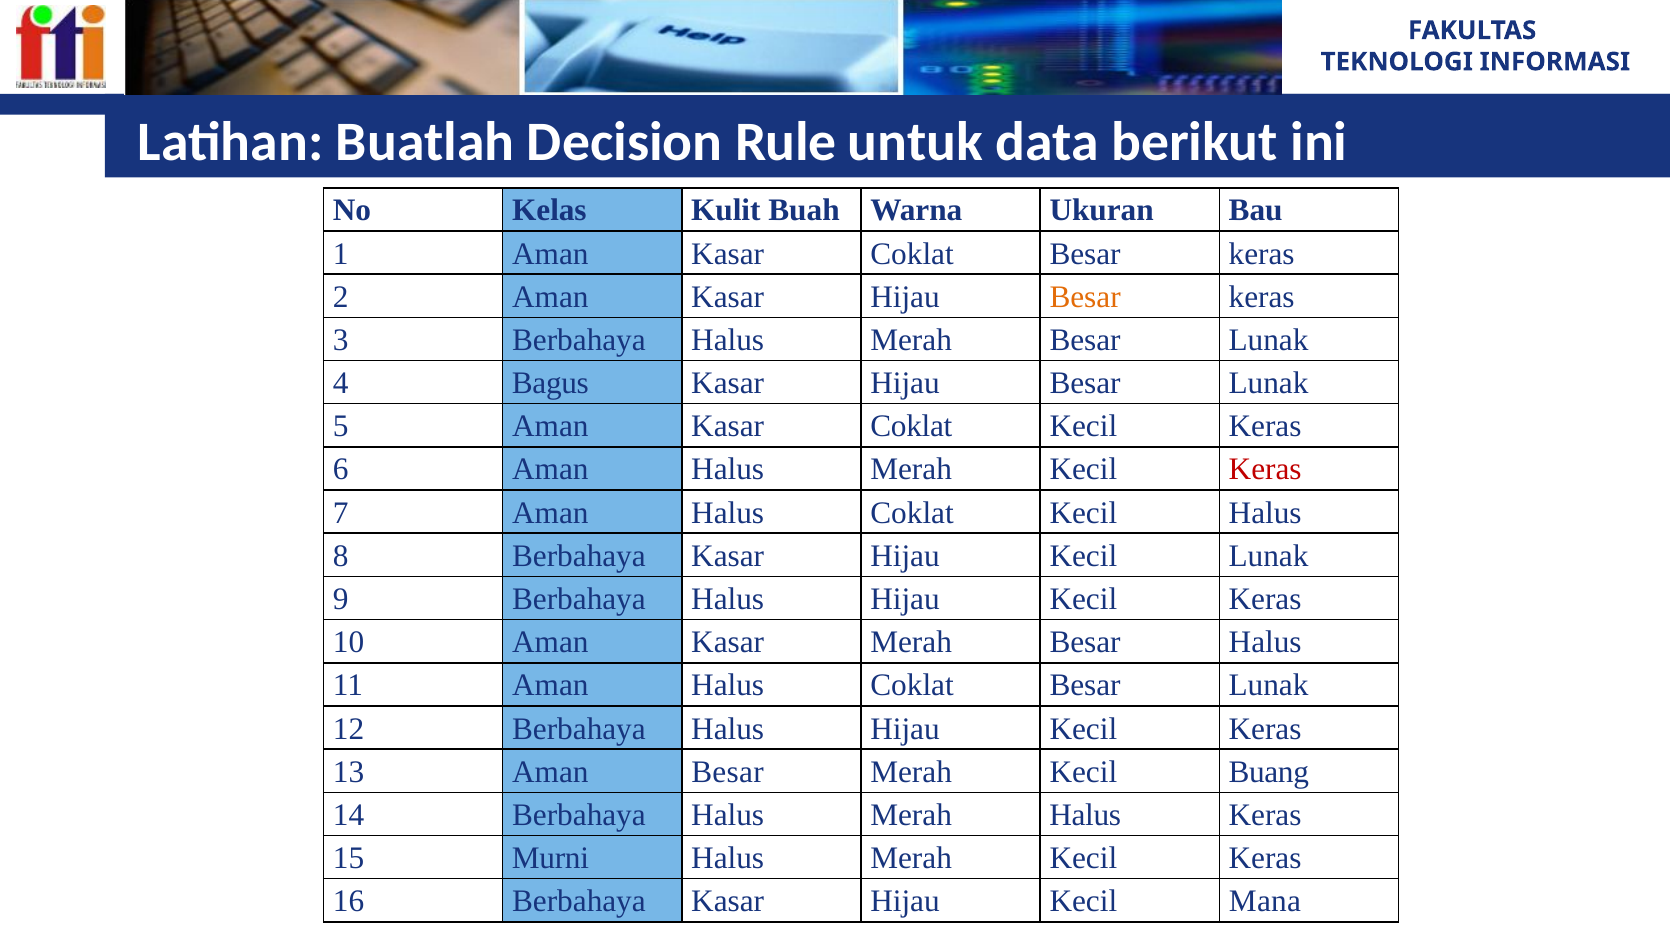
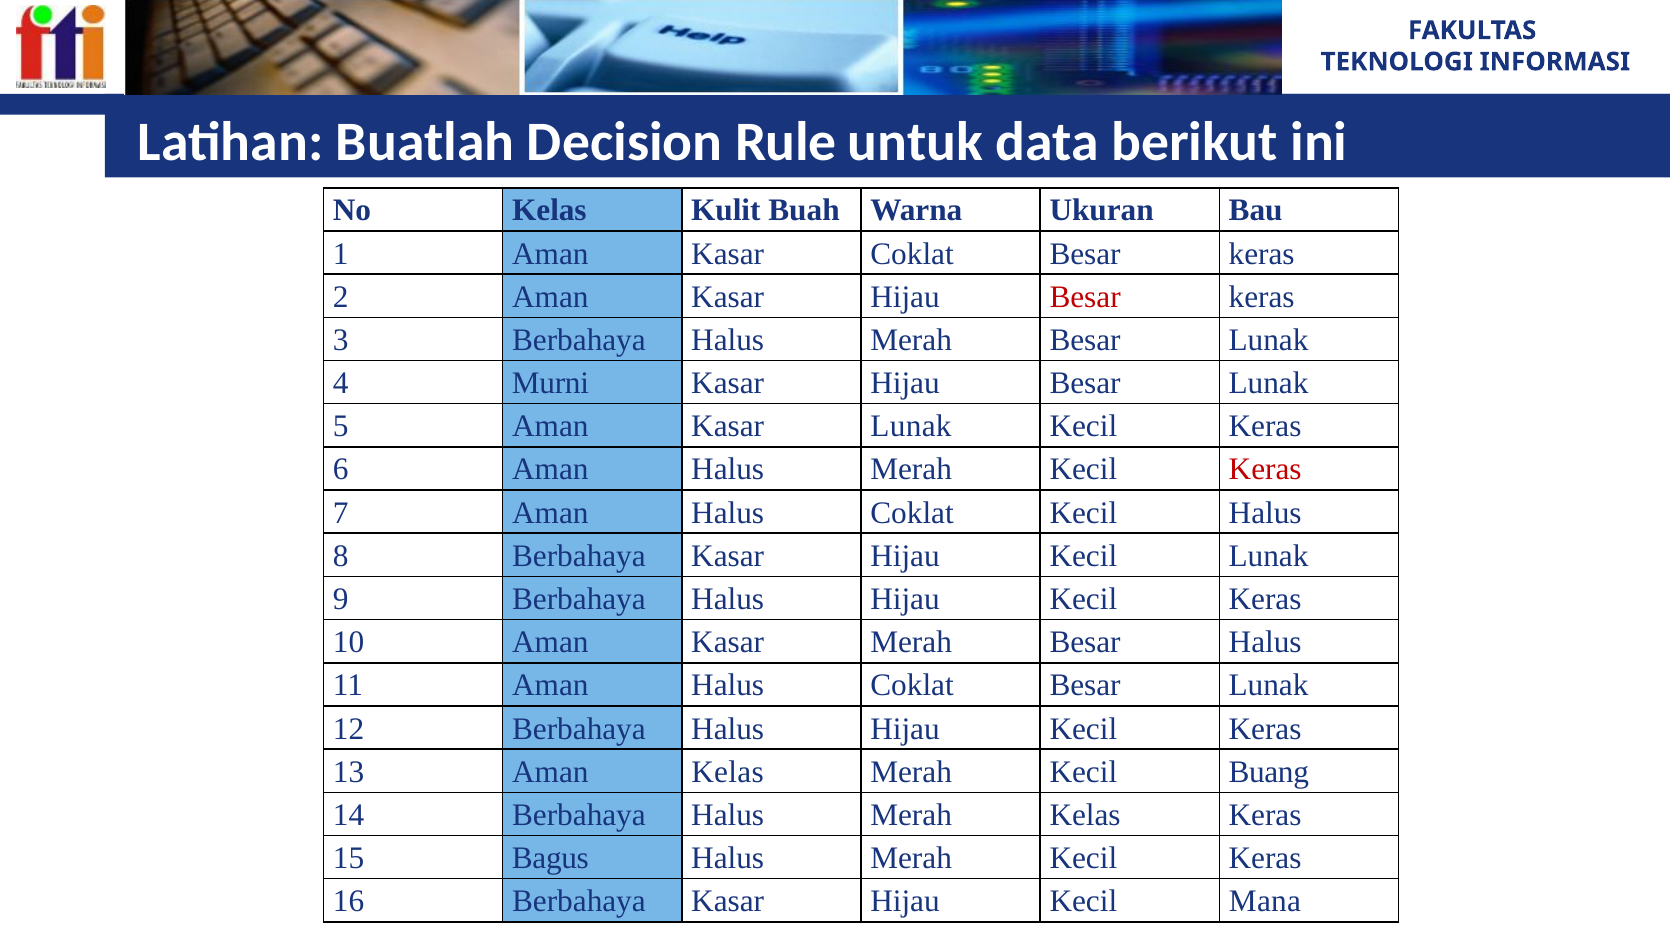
Besar at (1085, 297) colour: orange -> red
Bagus: Bagus -> Murni
5 Aman Kasar Coklat: Coklat -> Lunak
Aman Besar: Besar -> Kelas
Merah Halus: Halus -> Kelas
Murni: Murni -> Bagus
